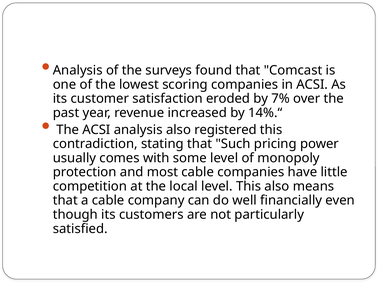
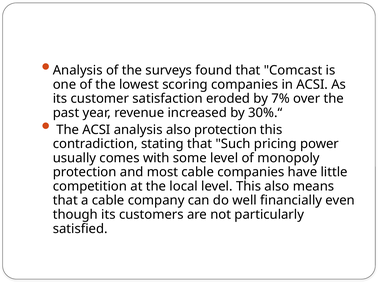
14%.“: 14%.“ -> 30%.“
also registered: registered -> protection
